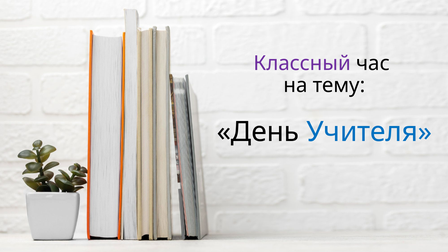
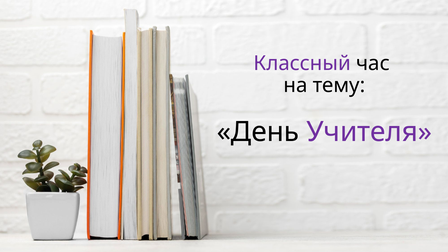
Учителя colour: blue -> purple
